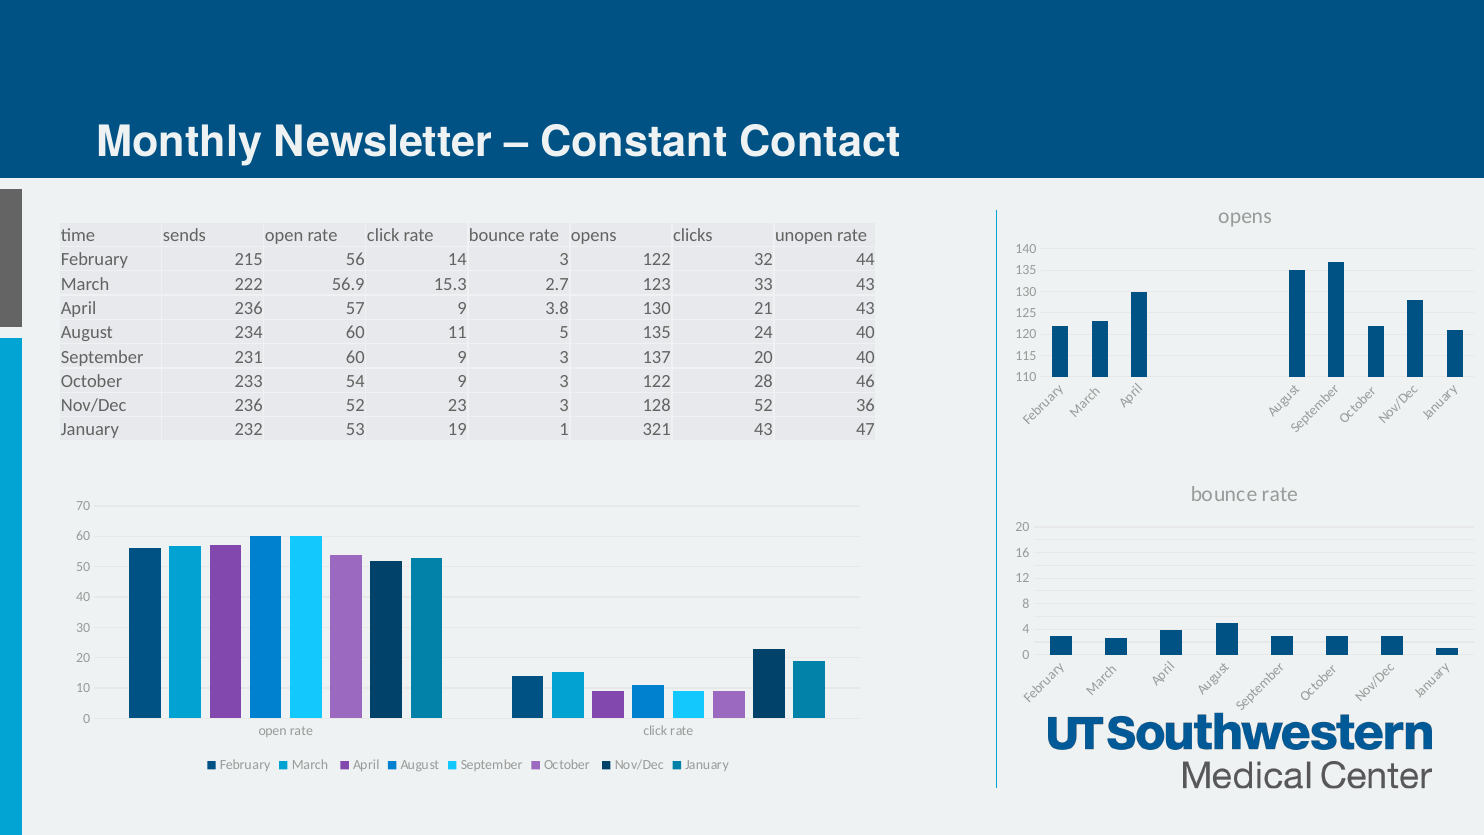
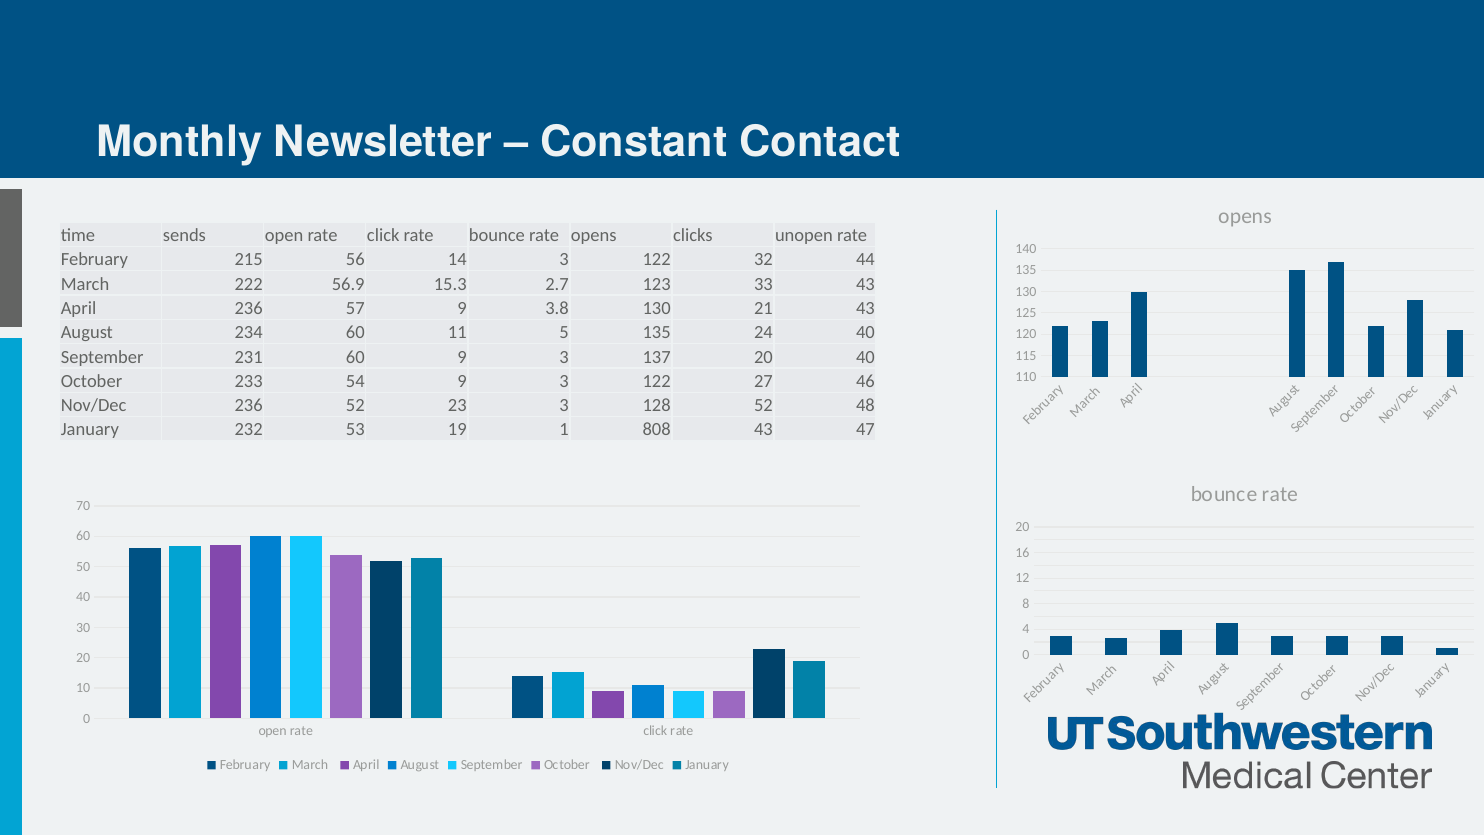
28: 28 -> 27
36: 36 -> 48
321: 321 -> 808
